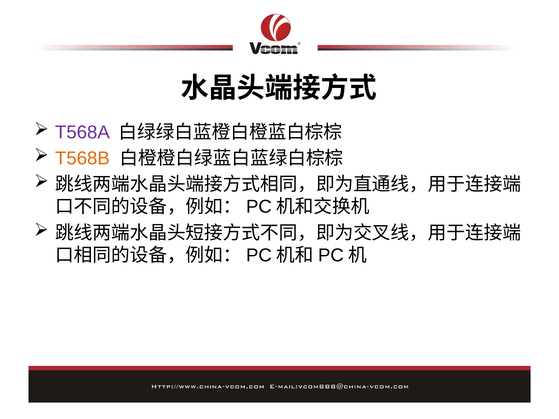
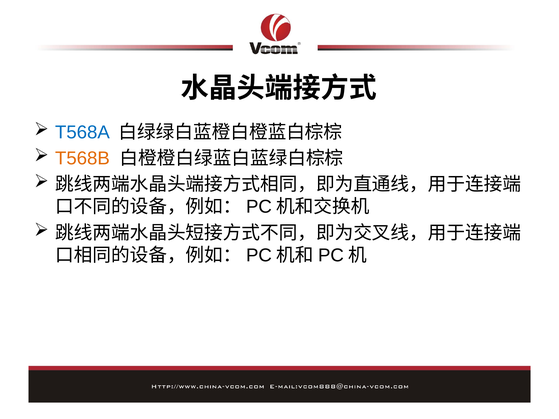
T568A colour: purple -> blue
